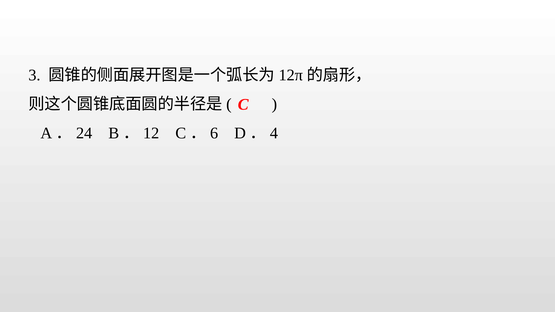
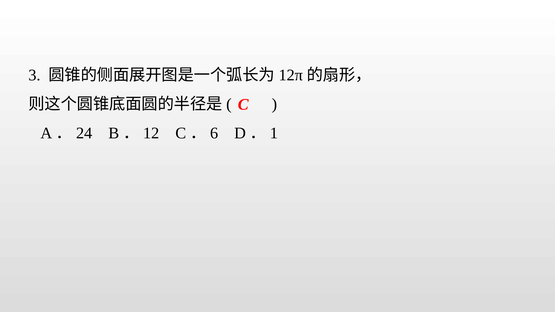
4: 4 -> 1
